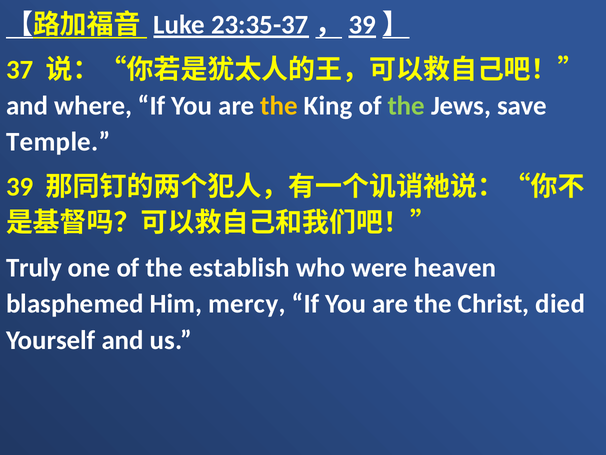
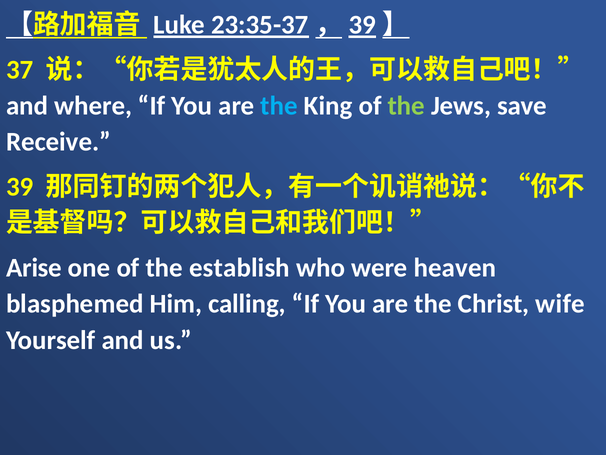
the at (279, 106) colour: yellow -> light blue
Temple: Temple -> Receive
Truly: Truly -> Arise
mercy: mercy -> calling
died: died -> wife
